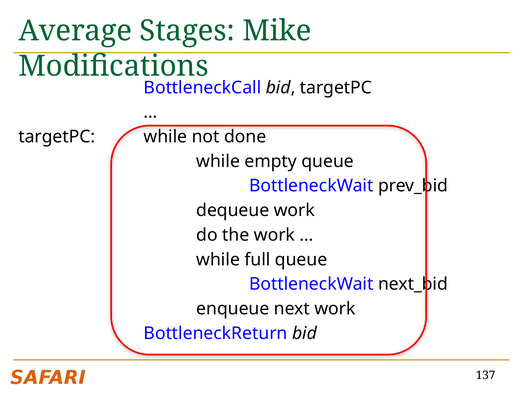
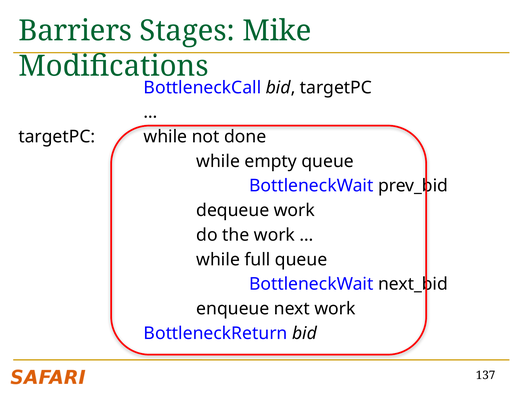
Average: Average -> Barriers
